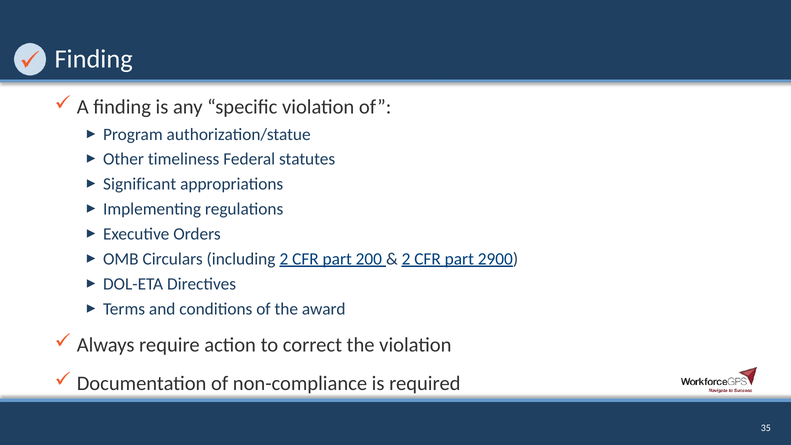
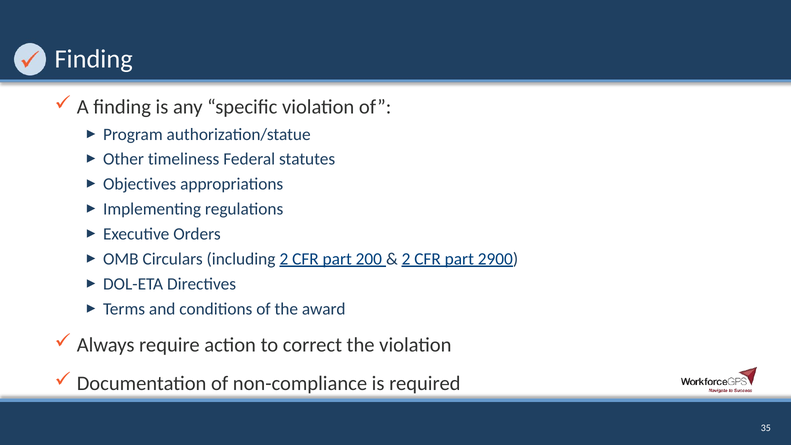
Significant: Significant -> Objectives
